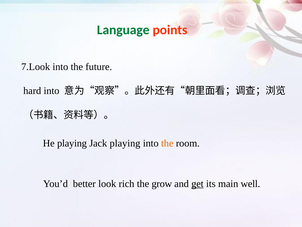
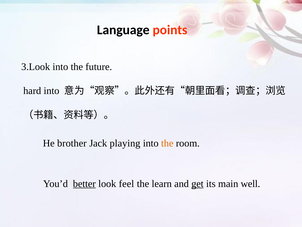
Language colour: green -> black
7.Look: 7.Look -> 3.Look
He playing: playing -> brother
better underline: none -> present
rich: rich -> feel
grow: grow -> learn
